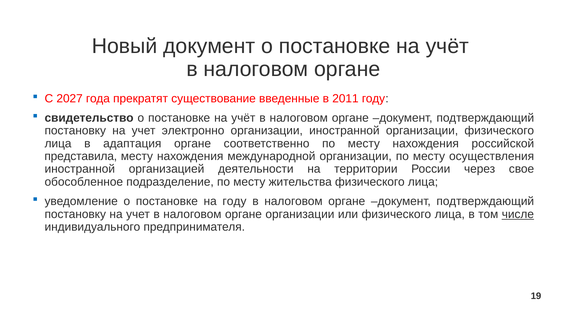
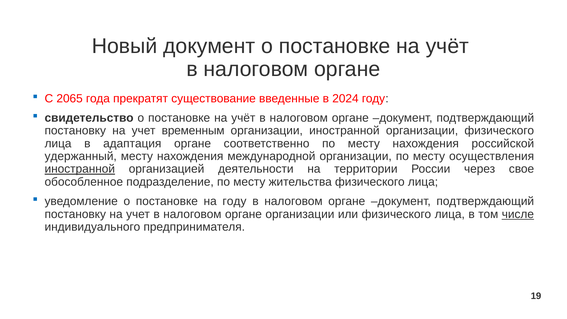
2027: 2027 -> 2065
2011: 2011 -> 2024
электронно: электронно -> временным
представила: представила -> удержанный
иностранной at (80, 169) underline: none -> present
